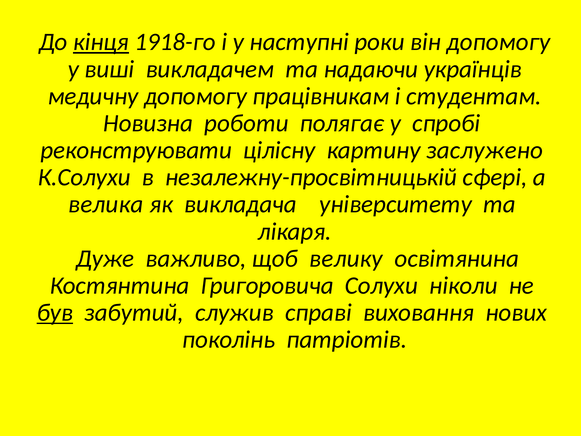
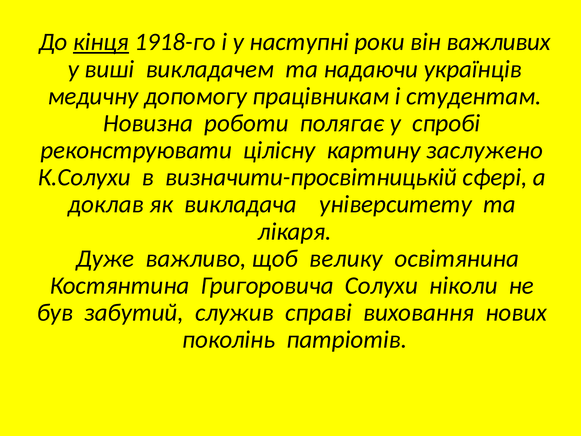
він допомогу: допомогу -> важливих
незалежну-просвітницькій: незалежну-просвітницькій -> визначити-просвітницькій
велика: велика -> доклав
був underline: present -> none
